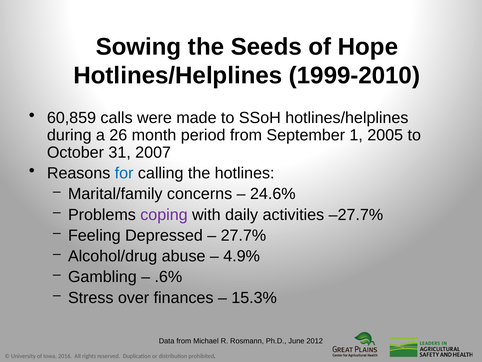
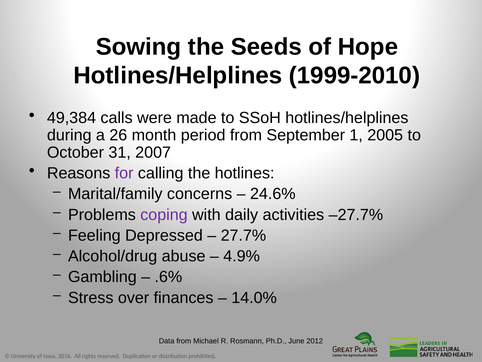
60,859: 60,859 -> 49,384
for colour: blue -> purple
15.3%: 15.3% -> 14.0%
